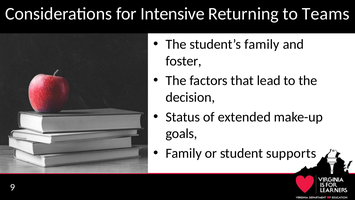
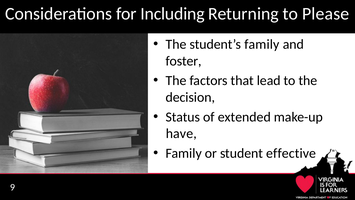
Intensive: Intensive -> Including
Teams: Teams -> Please
goals: goals -> have
supports: supports -> effective
